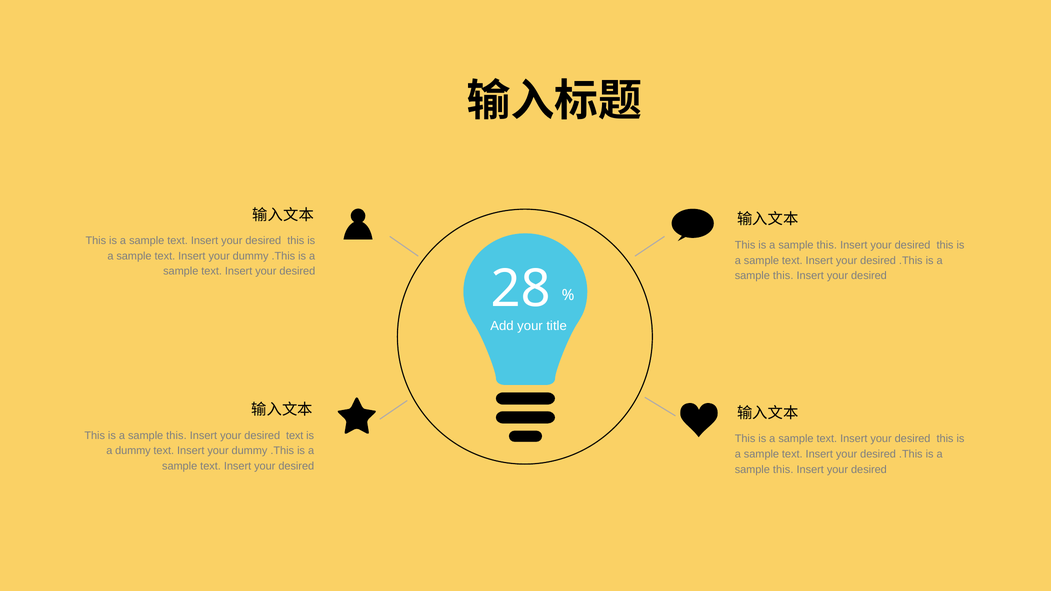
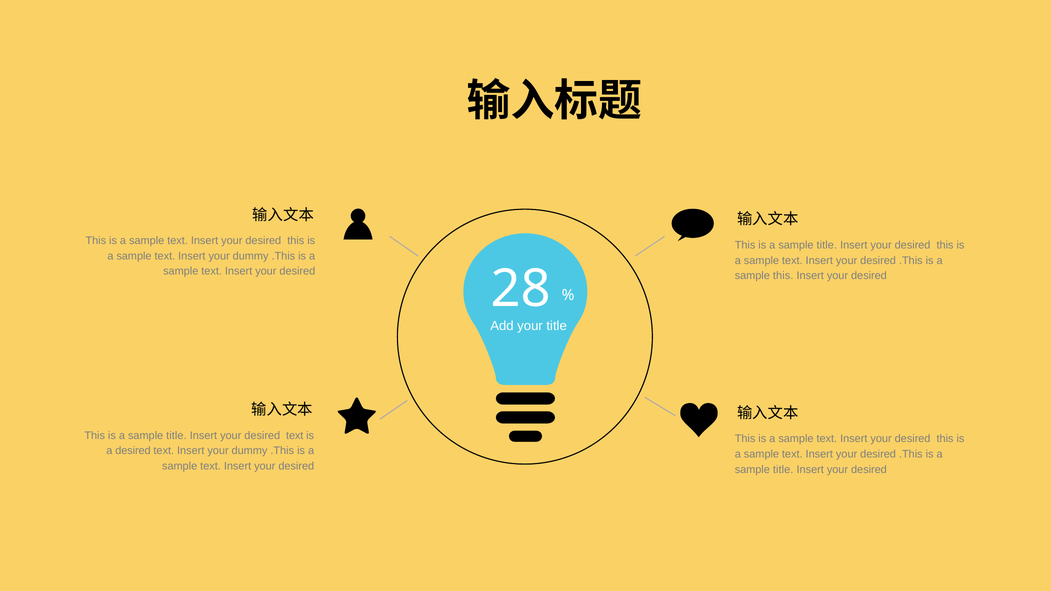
this at (827, 245): this -> title
this at (176, 436): this -> title
a dummy: dummy -> desired
this at (783, 470): this -> title
